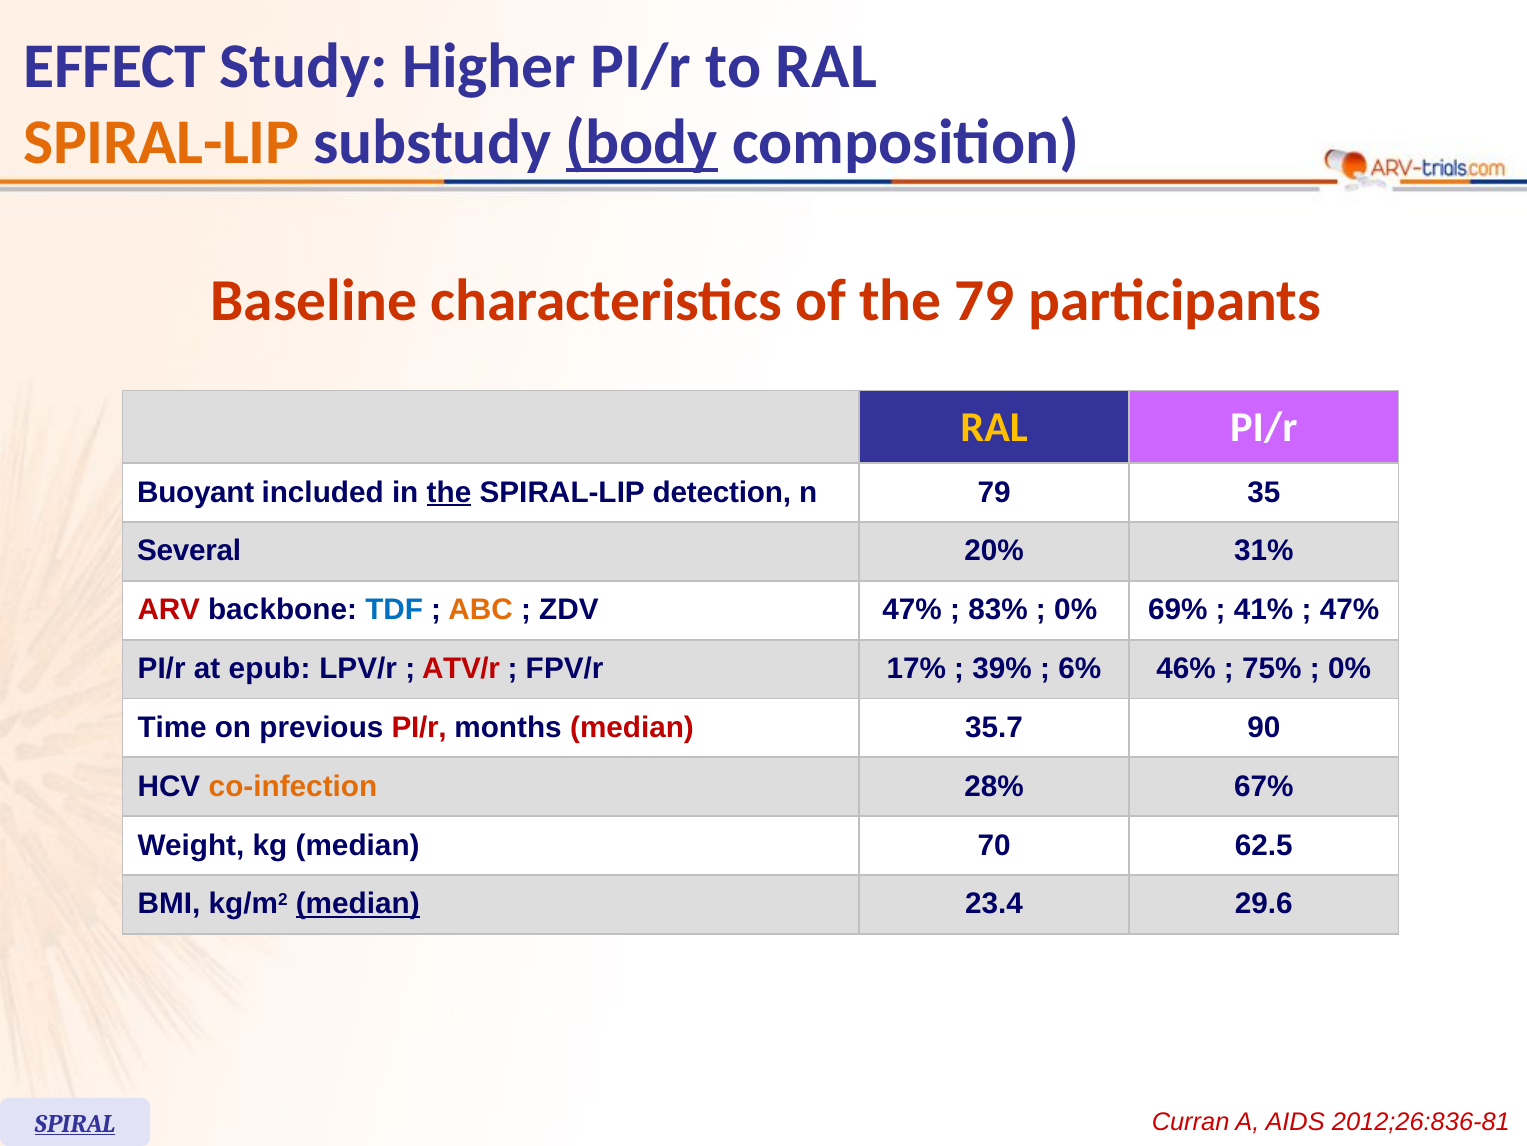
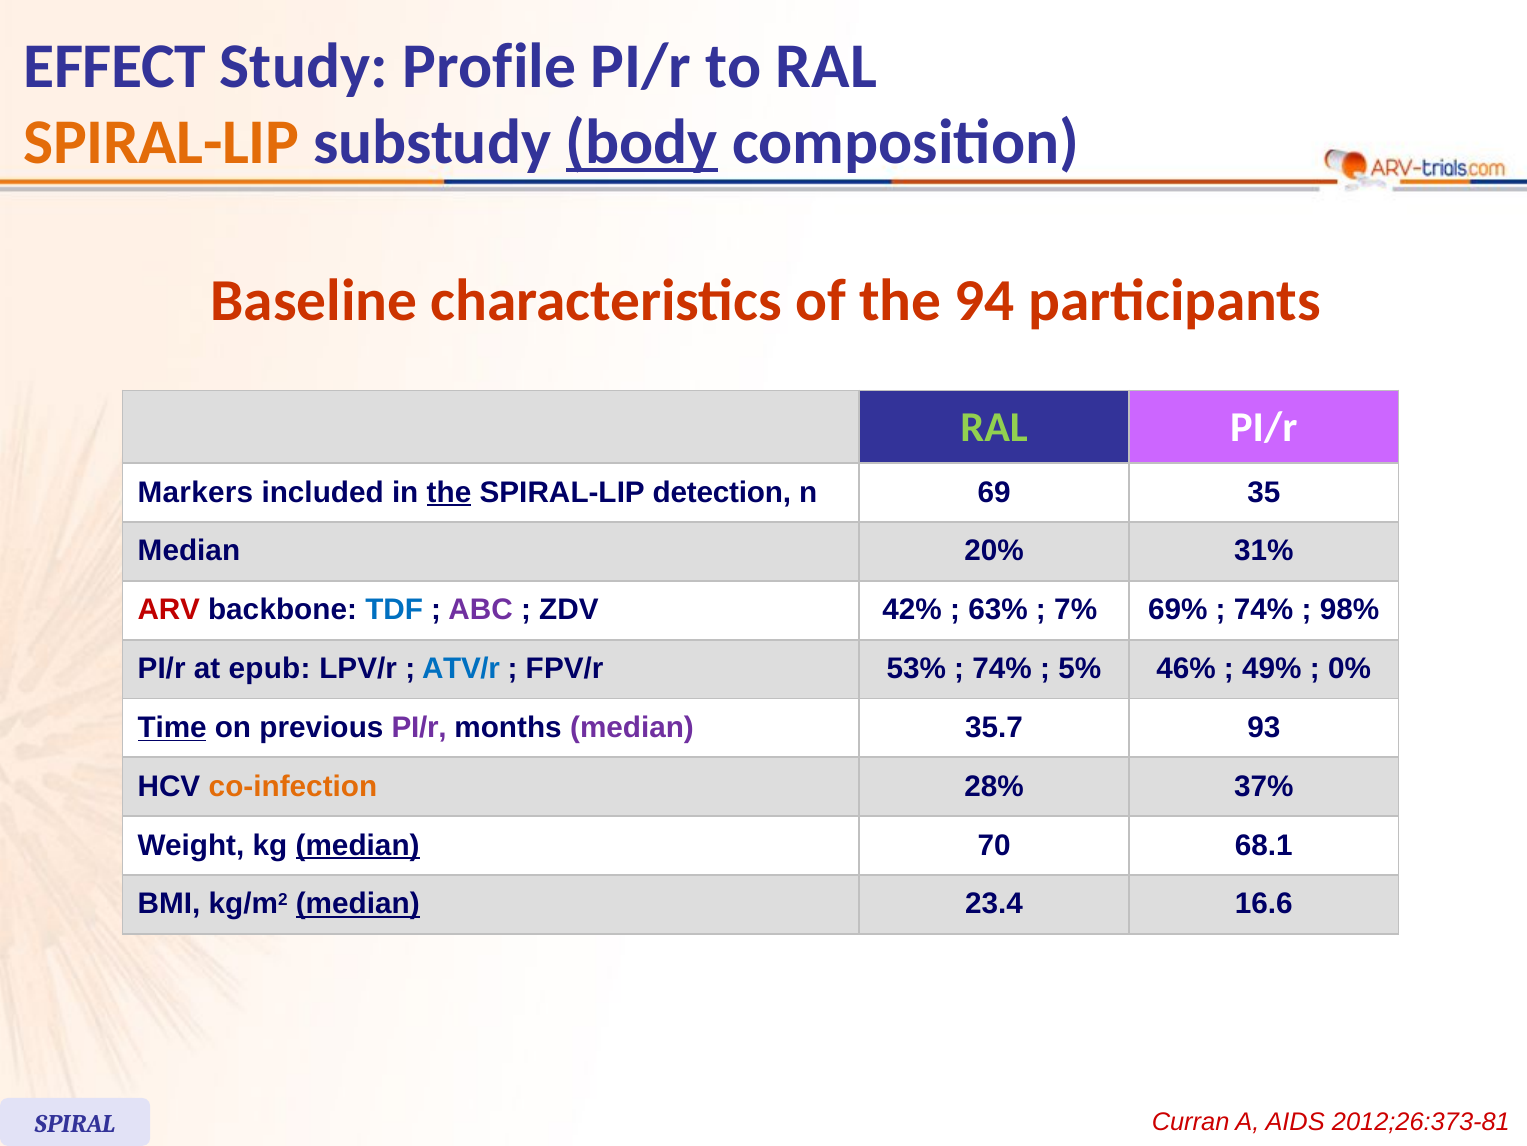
Higher: Higher -> Profile
the 79: 79 -> 94
RAL at (994, 427) colour: yellow -> light green
Buoyant: Buoyant -> Markers
n 79: 79 -> 69
Several at (189, 551): Several -> Median
ABC colour: orange -> purple
ZDV 47%: 47% -> 42%
83%: 83% -> 63%
0% at (1076, 610): 0% -> 7%
41% at (1264, 610): 41% -> 74%
47% at (1350, 610): 47% -> 98%
ATV/r colour: red -> blue
17%: 17% -> 53%
39% at (1002, 668): 39% -> 74%
6%: 6% -> 5%
75%: 75% -> 49%
Time underline: none -> present
PI/r at (419, 727) colour: red -> purple
median at (632, 727) colour: red -> purple
90: 90 -> 93
67%: 67% -> 37%
median at (358, 845) underline: none -> present
62.5: 62.5 -> 68.1
29.6: 29.6 -> 16.6
SPIRAL underline: present -> none
2012;26:836-81: 2012;26:836-81 -> 2012;26:373-81
